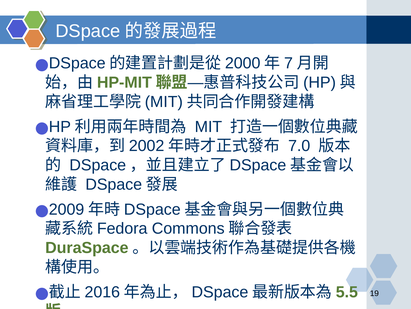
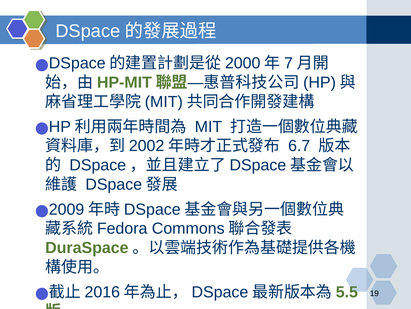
7.0: 7.0 -> 6.7
